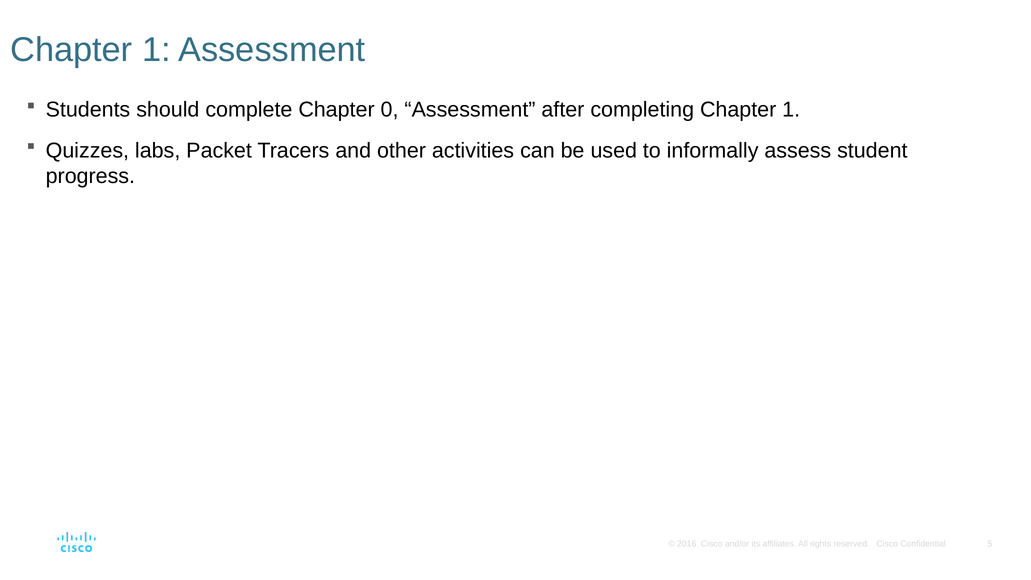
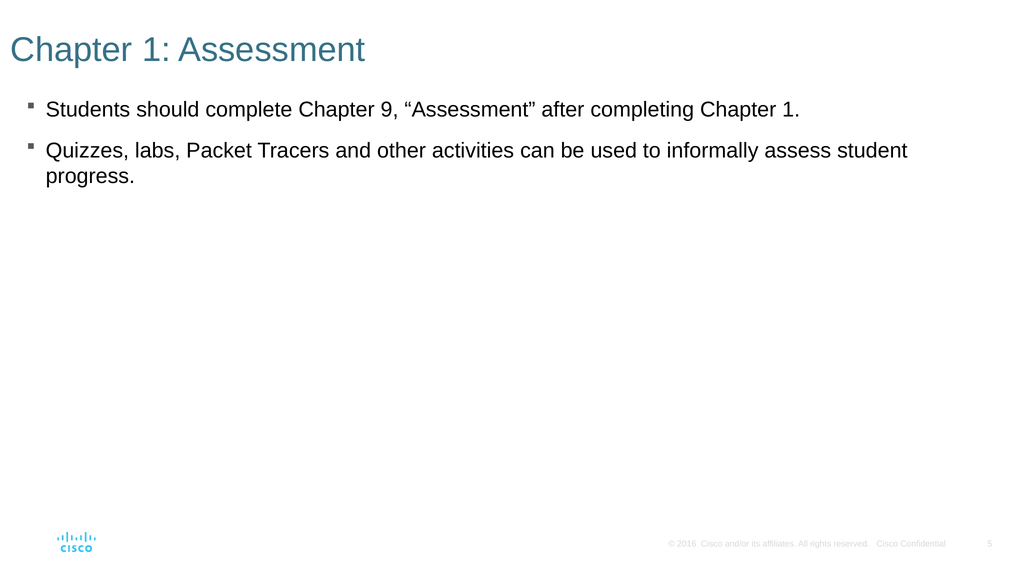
0: 0 -> 9
